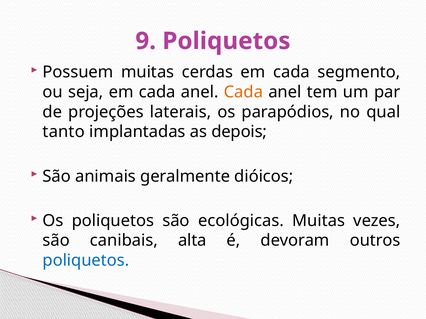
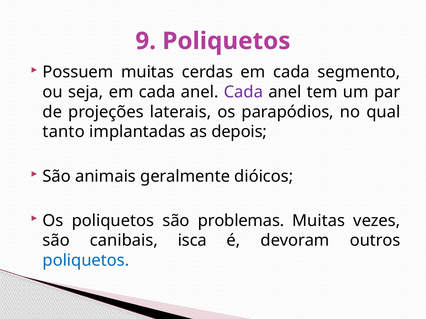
Cada at (243, 92) colour: orange -> purple
ecológicas: ecológicas -> problemas
alta: alta -> isca
